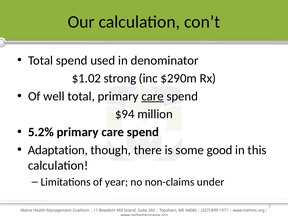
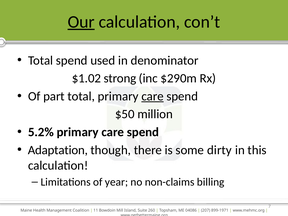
Our underline: none -> present
well: well -> part
$94: $94 -> $50
good: good -> dirty
under: under -> billing
